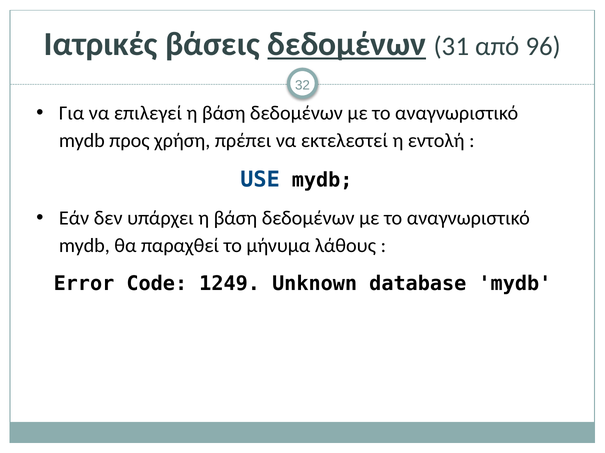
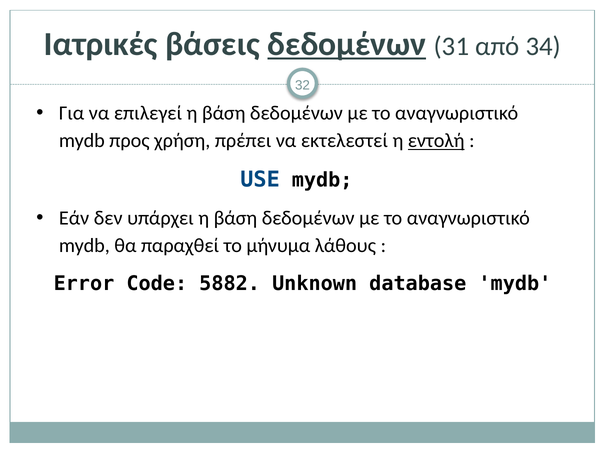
96: 96 -> 34
εντολή underline: none -> present
1249: 1249 -> 5882
